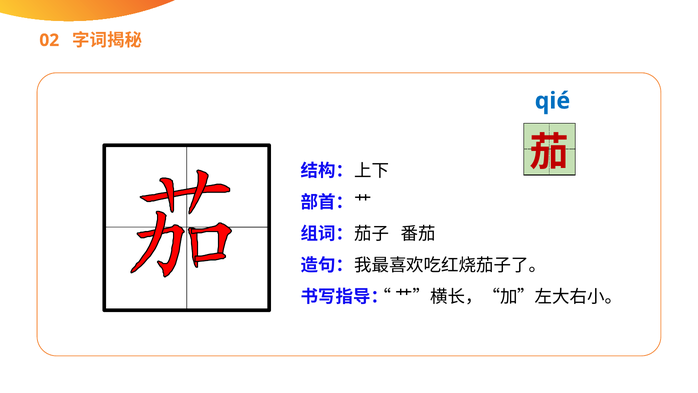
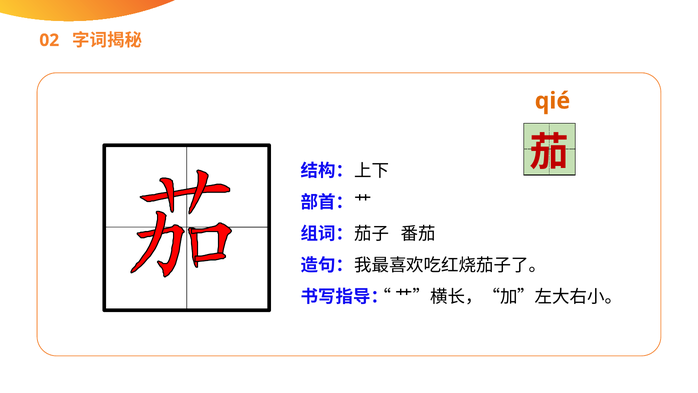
qié colour: blue -> orange
